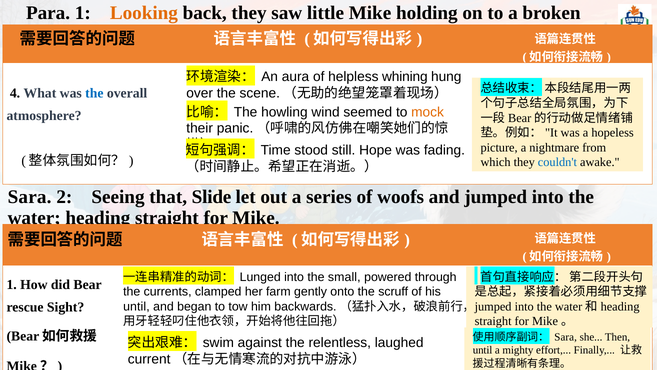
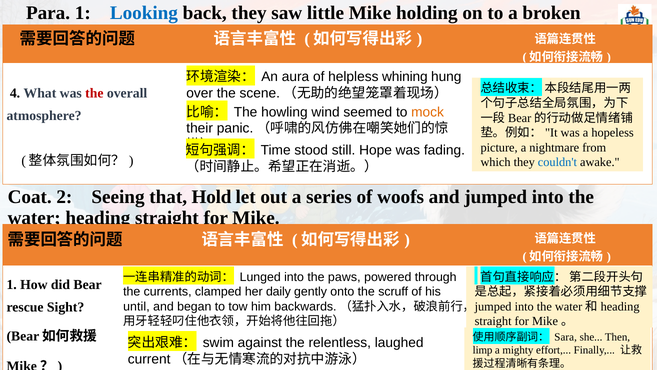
Looking colour: orange -> blue
the at (94, 93) colour: blue -> red
Sara at (30, 197): Sara -> Coat
Slide: Slide -> Hold
small: small -> paws
farm: farm -> daily
until at (483, 350): until -> limp
